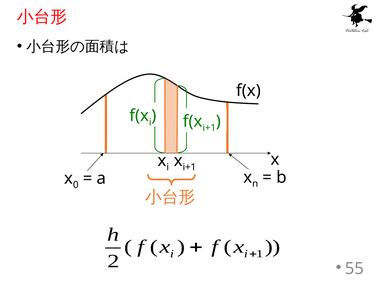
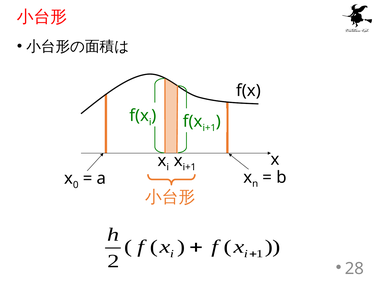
55: 55 -> 28
